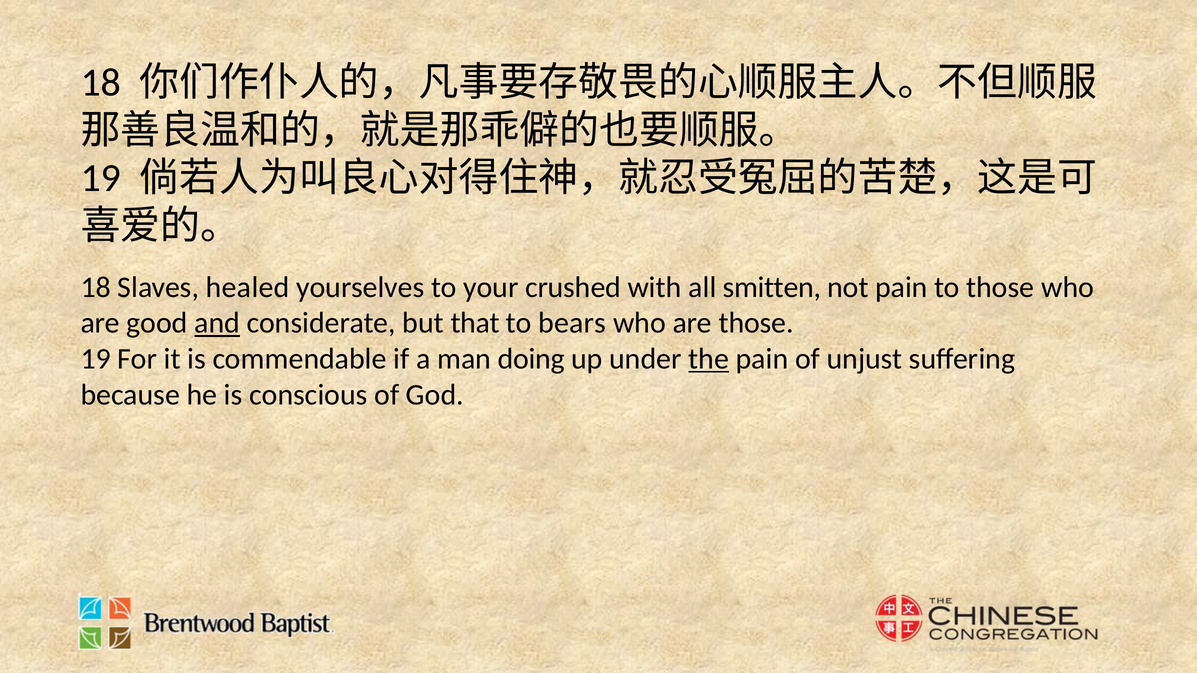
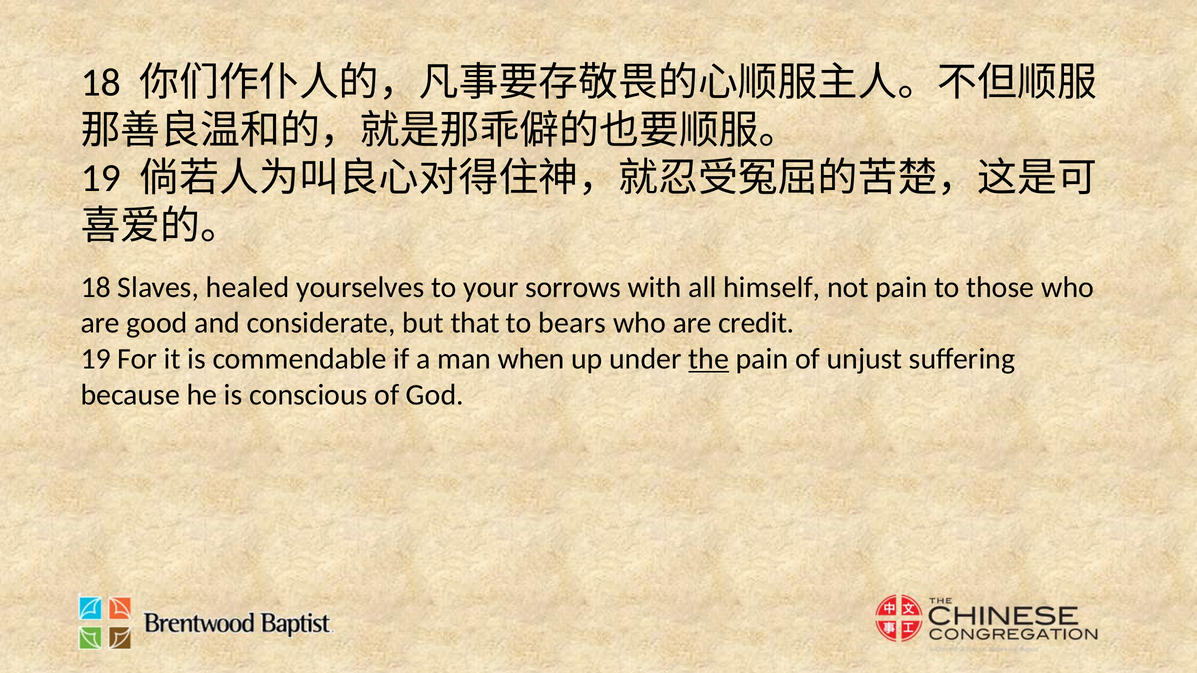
crushed: crushed -> sorrows
smitten: smitten -> himself
and underline: present -> none
are those: those -> credit
doing: doing -> when
